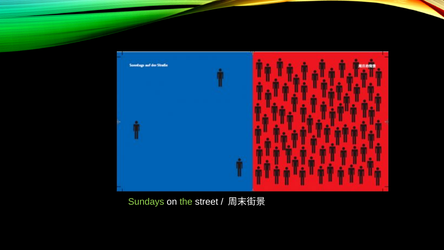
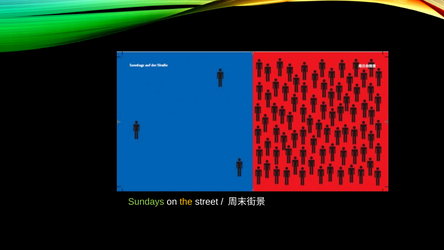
the colour: light green -> yellow
